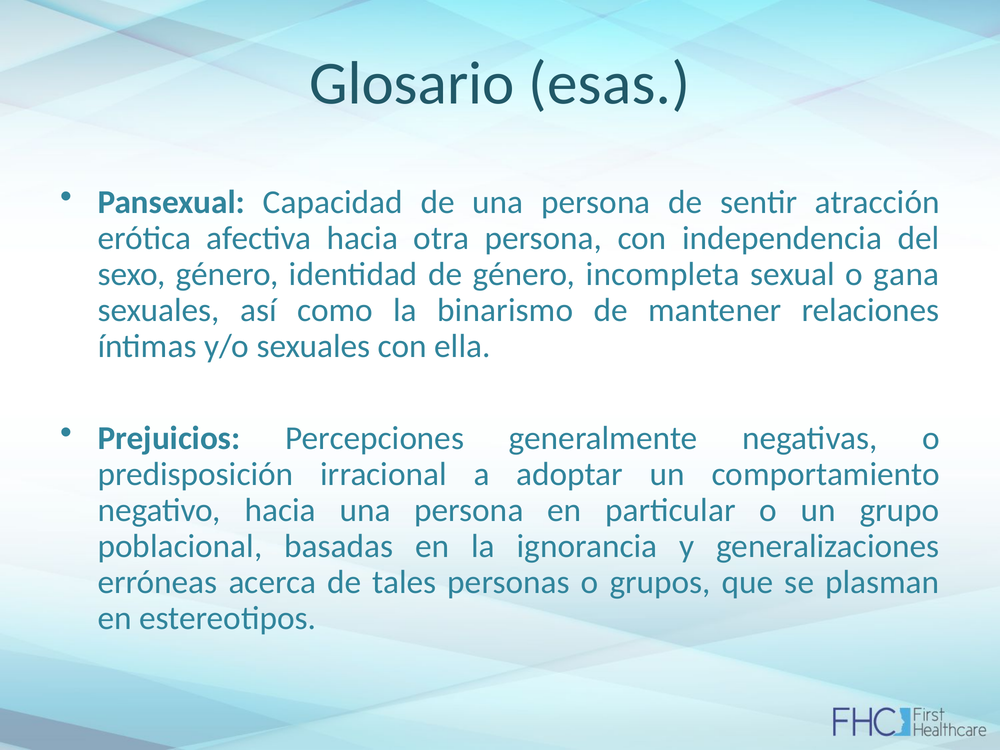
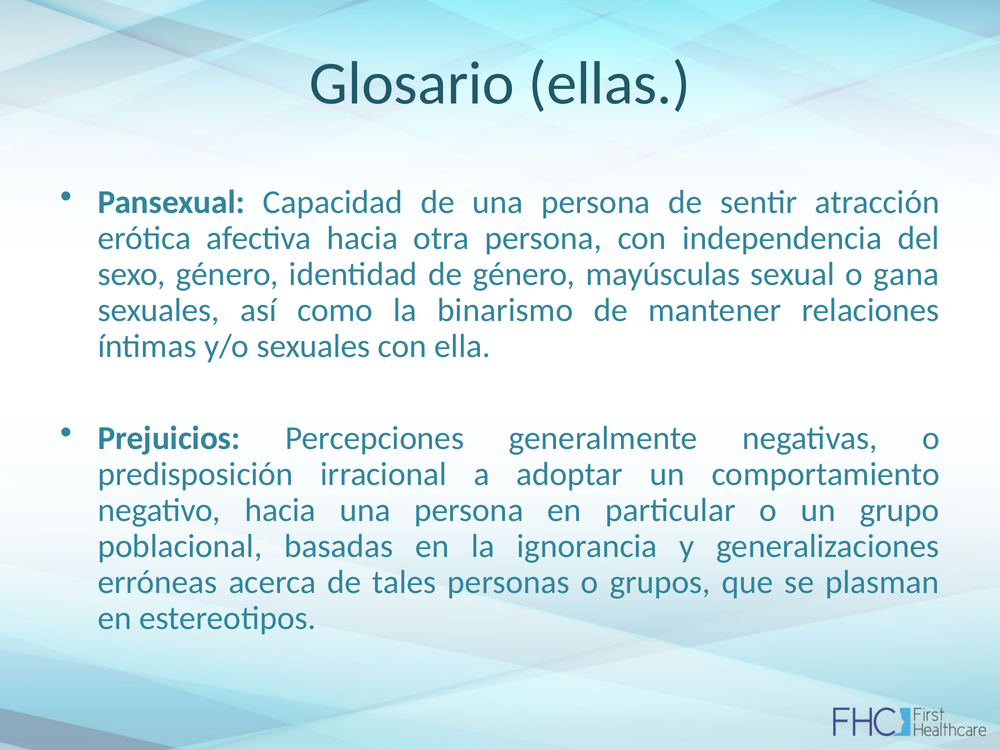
esas: esas -> ellas
incompleta: incompleta -> mayúsculas
